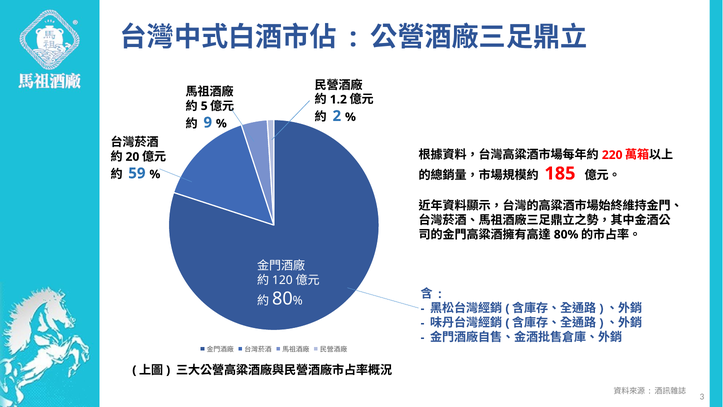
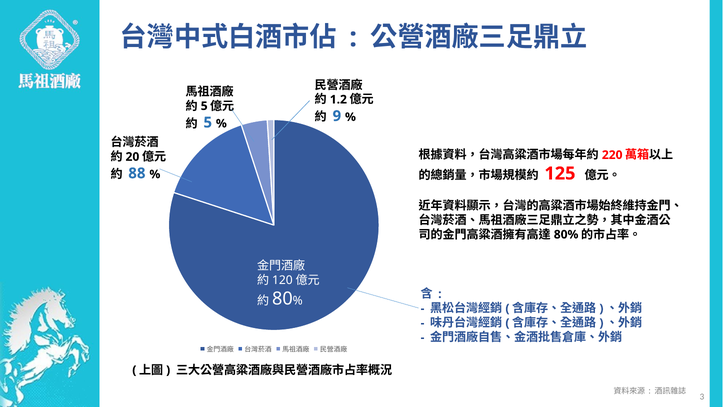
2: 2 -> 9
9 at (208, 122): 9 -> 5
59: 59 -> 88
185: 185 -> 125
